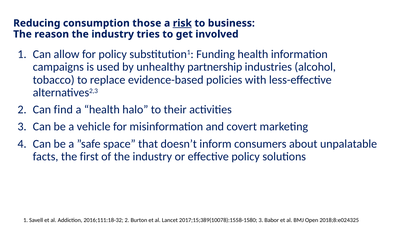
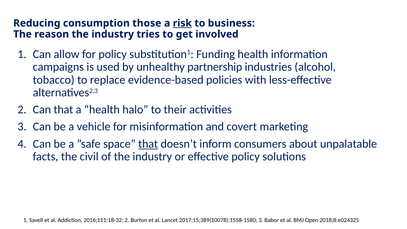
Can find: find -> that
that at (148, 144) underline: none -> present
first: first -> civil
